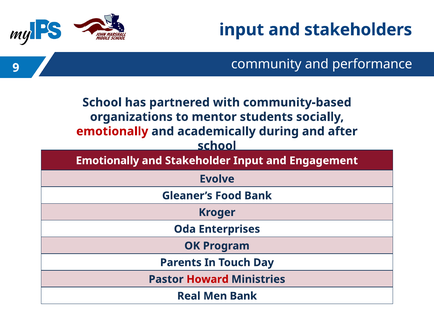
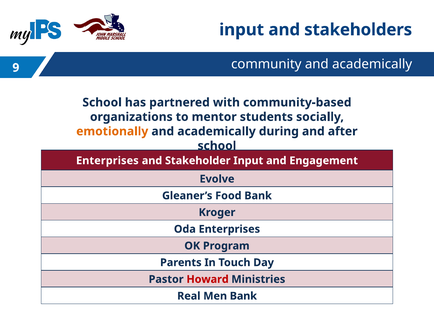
community and performance: performance -> academically
emotionally at (112, 132) colour: red -> orange
Emotionally at (107, 161): Emotionally -> Enterprises
